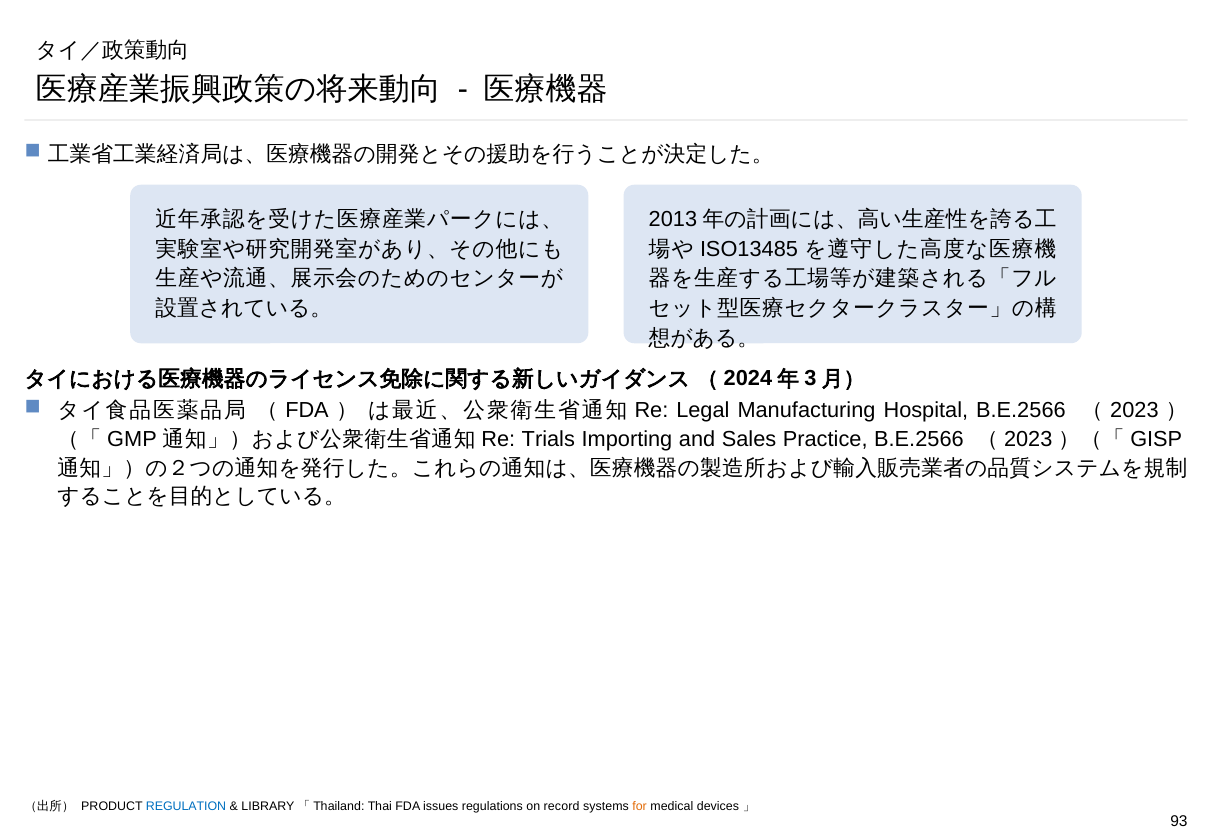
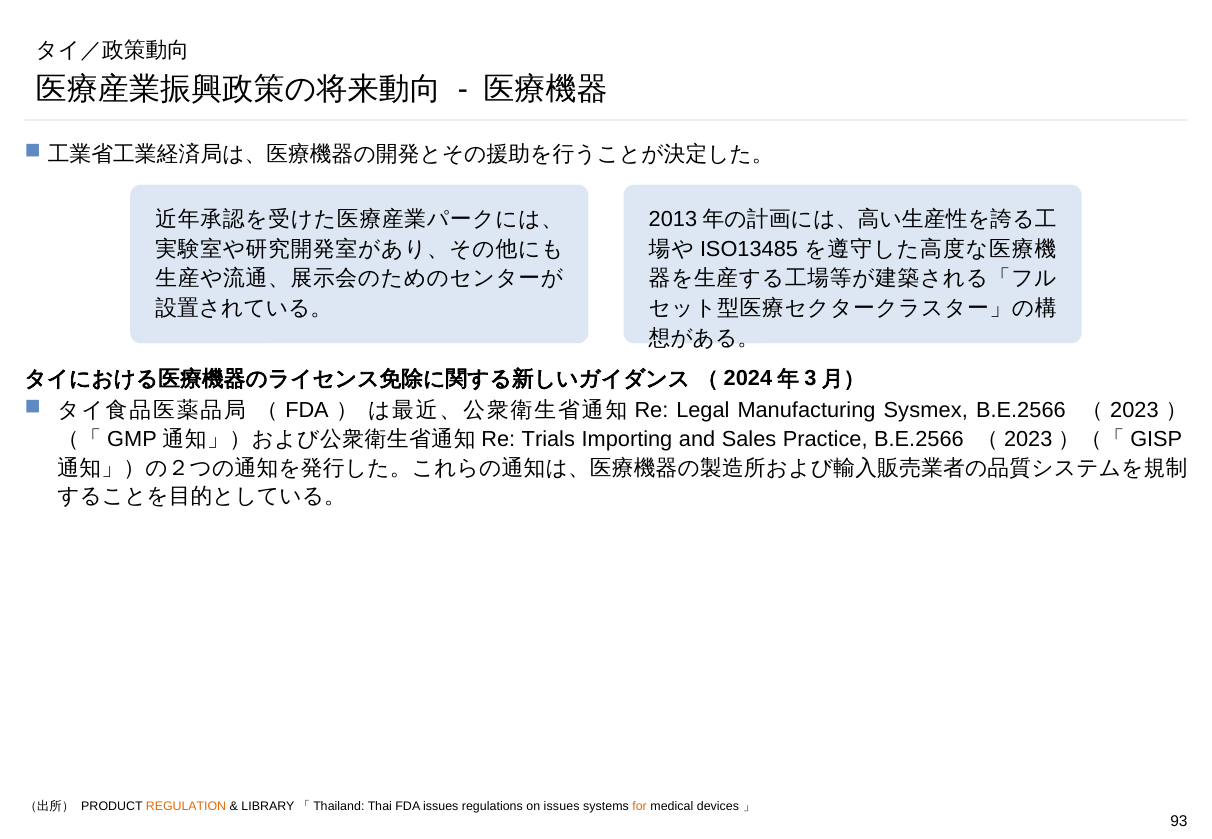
Hospital: Hospital -> Sysmex
REGULATION colour: blue -> orange
on record: record -> issues
